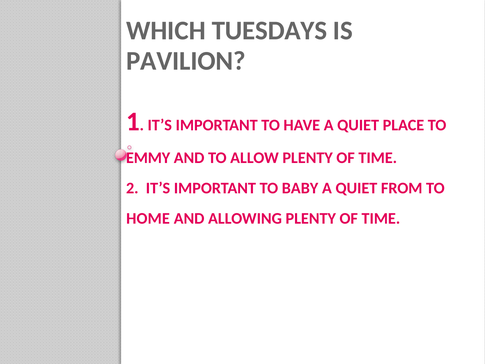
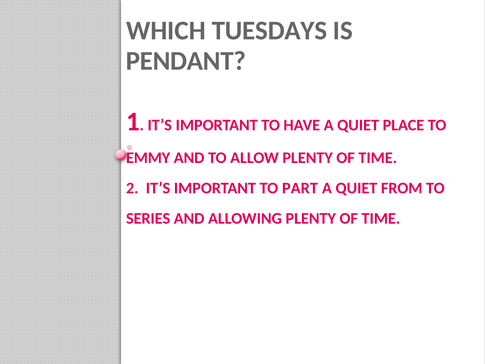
PAVILION: PAVILION -> PENDANT
BABY: BABY -> PART
HOME: HOME -> SERIES
